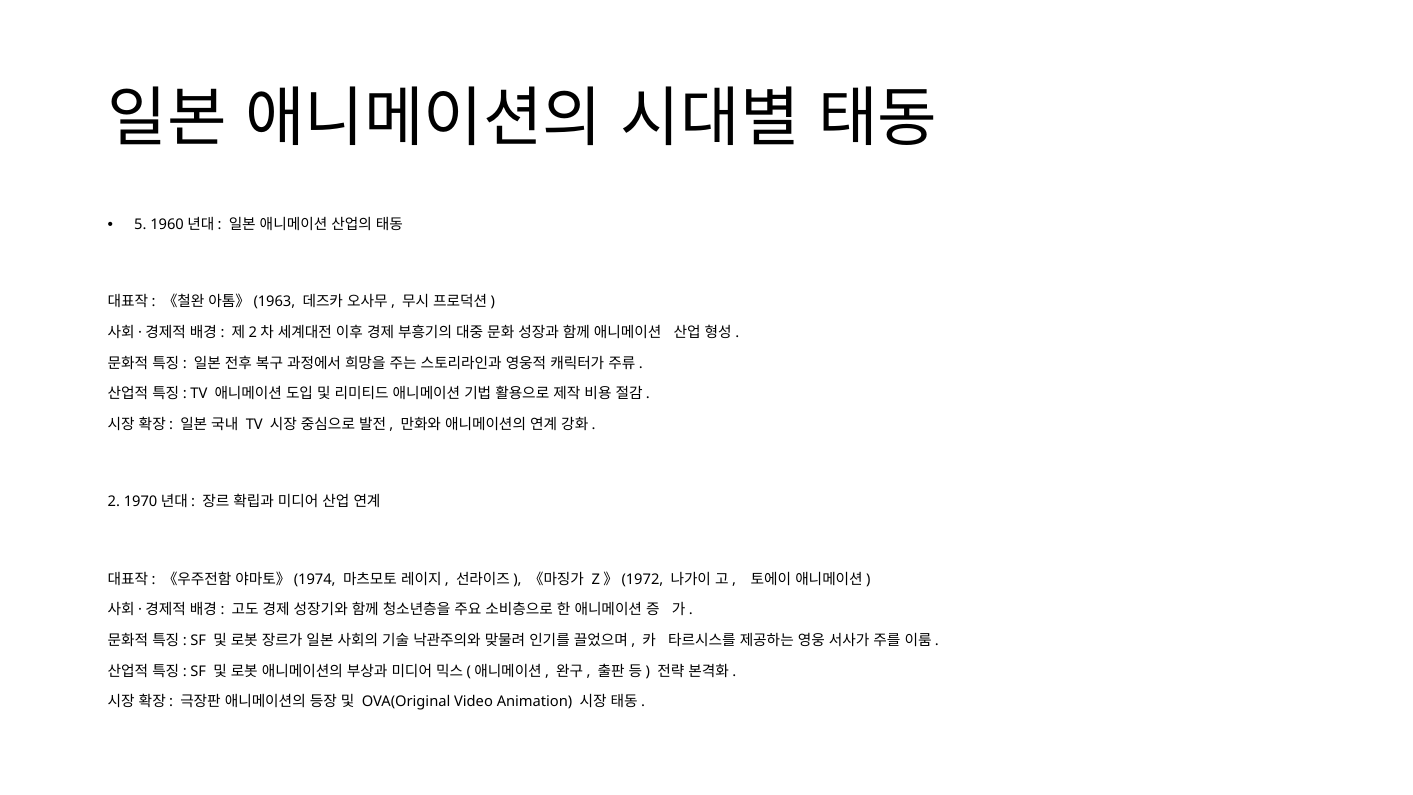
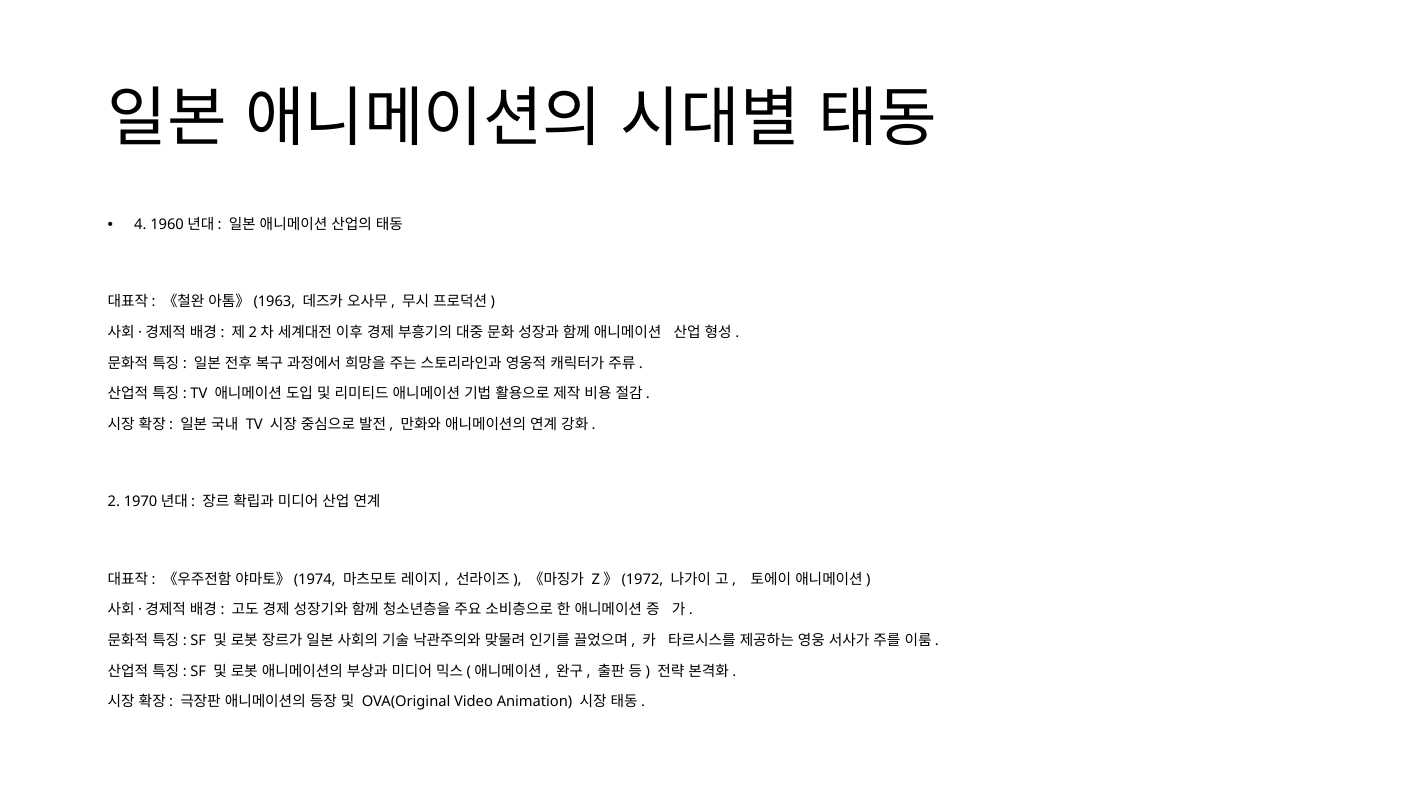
5: 5 -> 4
